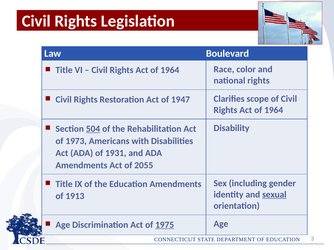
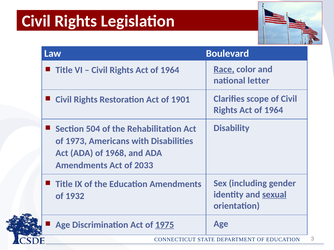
Race underline: none -> present
national rights: rights -> letter
1947: 1947 -> 1901
504 underline: present -> none
1931: 1931 -> 1968
2055: 2055 -> 2033
1913: 1913 -> 1932
